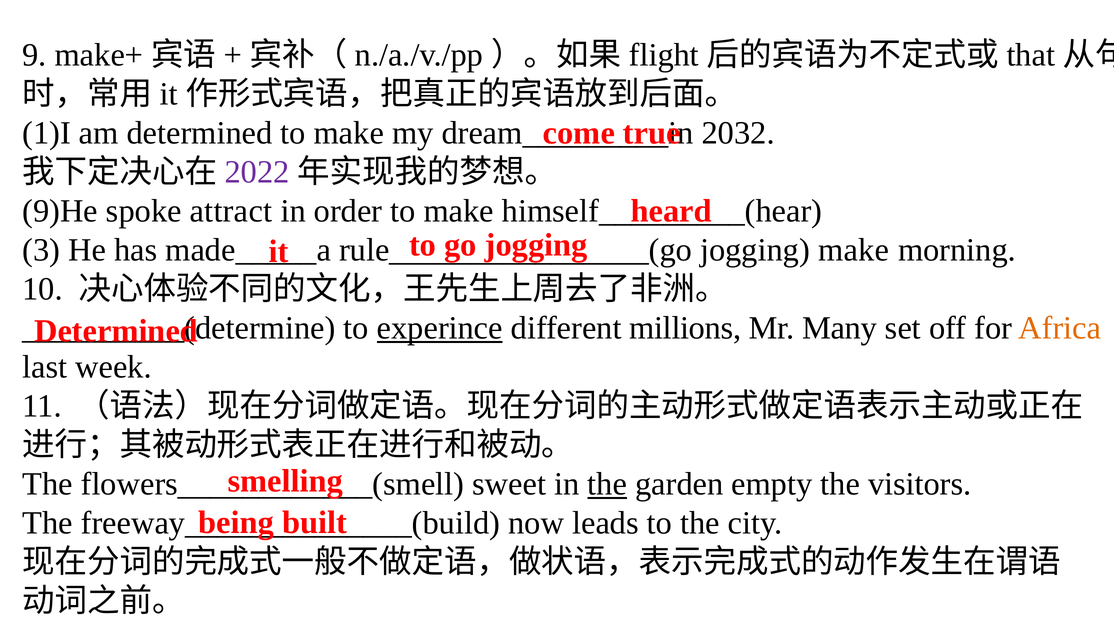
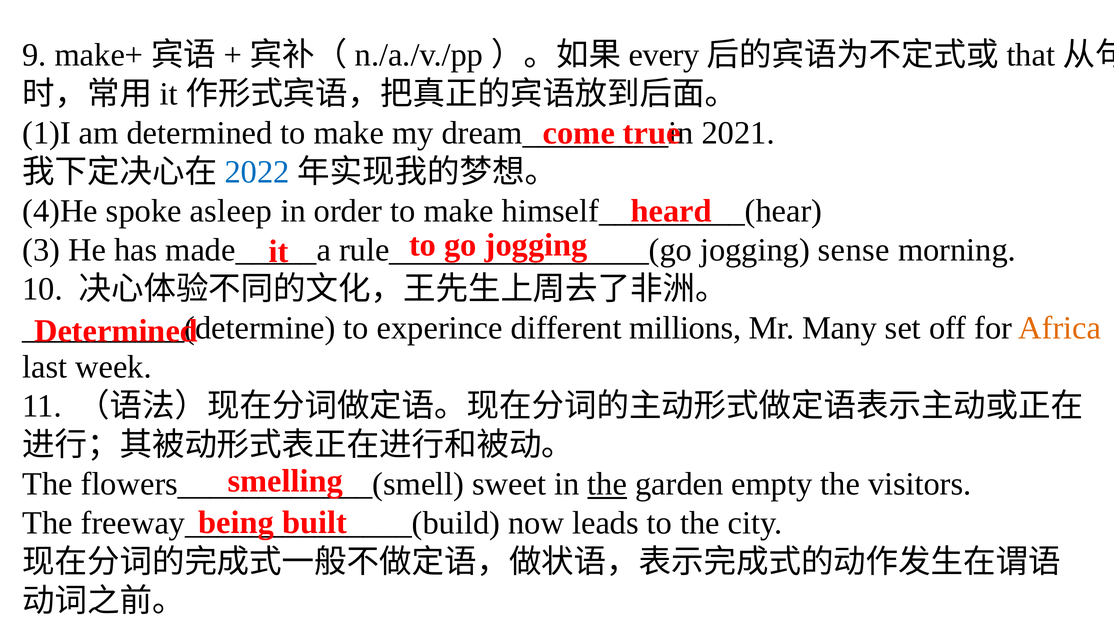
flight: flight -> every
2032: 2032 -> 2021
2022 colour: purple -> blue
9)He: 9)He -> 4)He
attract: attract -> asleep
jogging make: make -> sense
experince underline: present -> none
